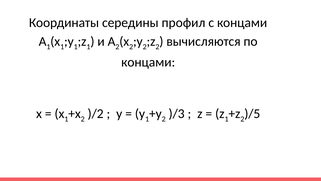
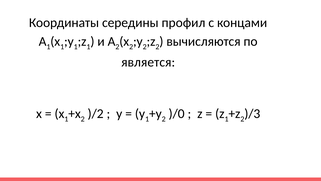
концами at (148, 62): концами -> является
)/3: )/3 -> )/0
)/5: )/5 -> )/3
